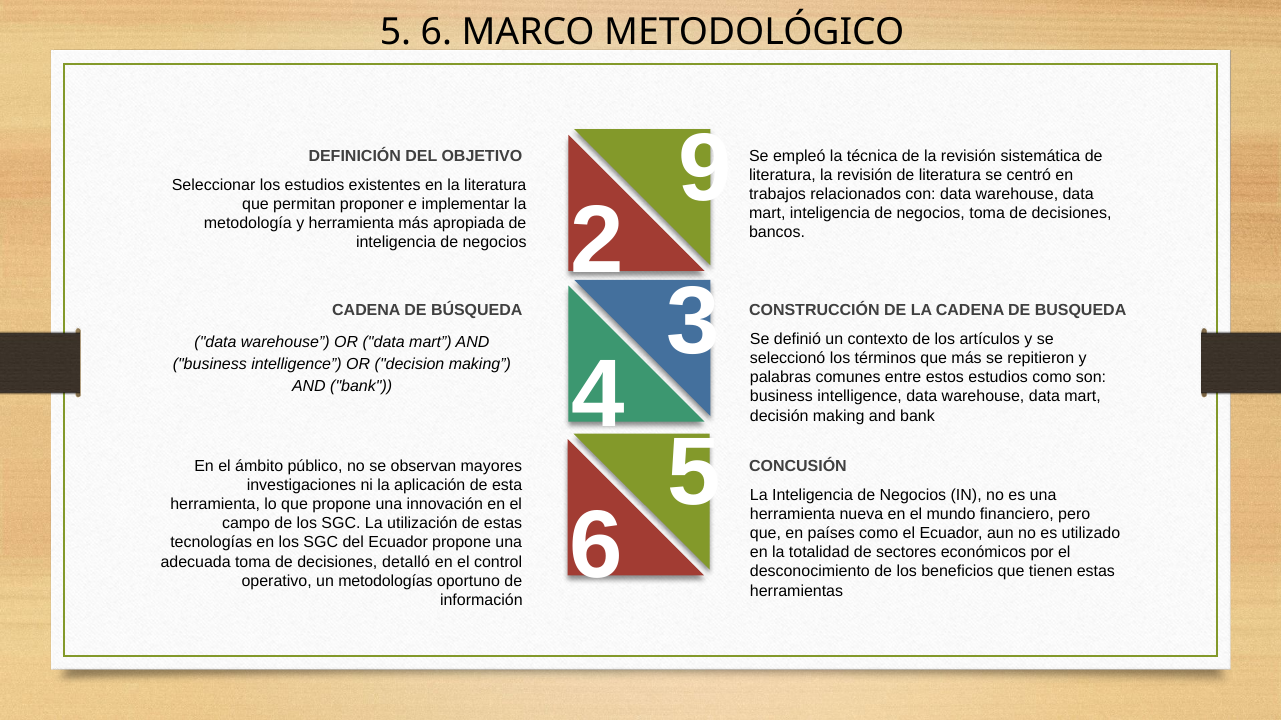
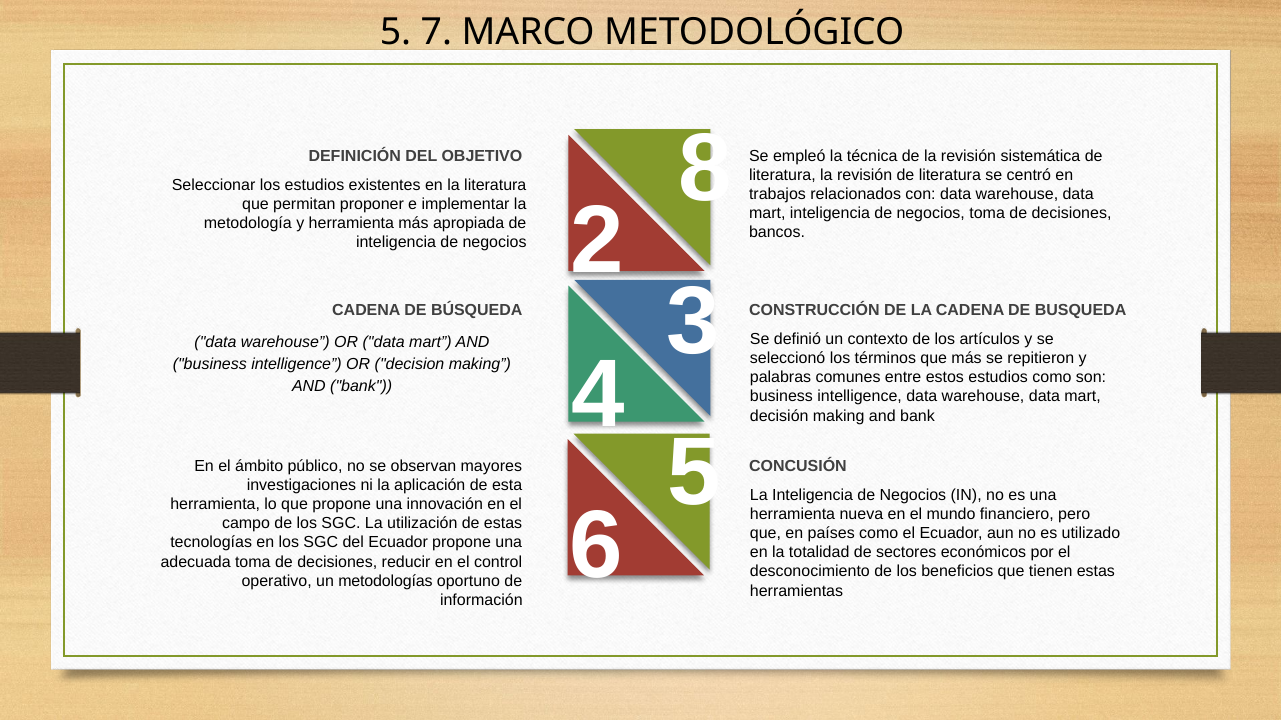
6 at (436, 32): 6 -> 7
9: 9 -> 8
detalló: detalló -> reducir
